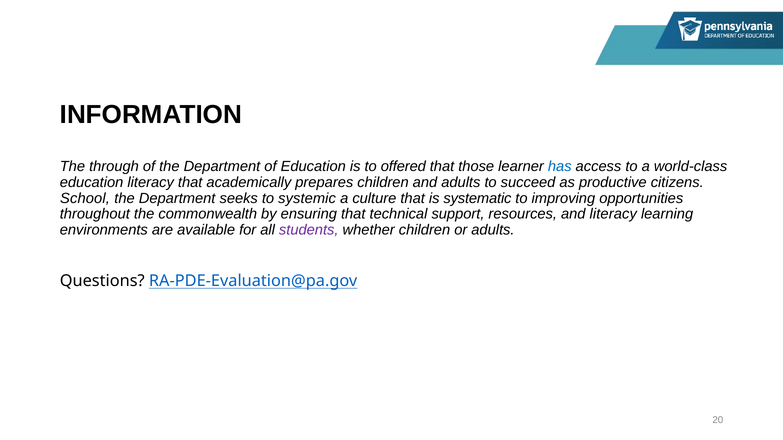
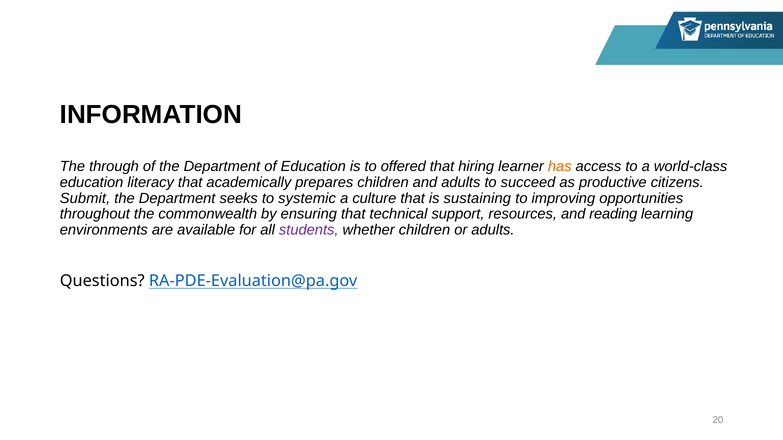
those: those -> hiring
has colour: blue -> orange
School: School -> Submit
systematic: systematic -> sustaining
and literacy: literacy -> reading
